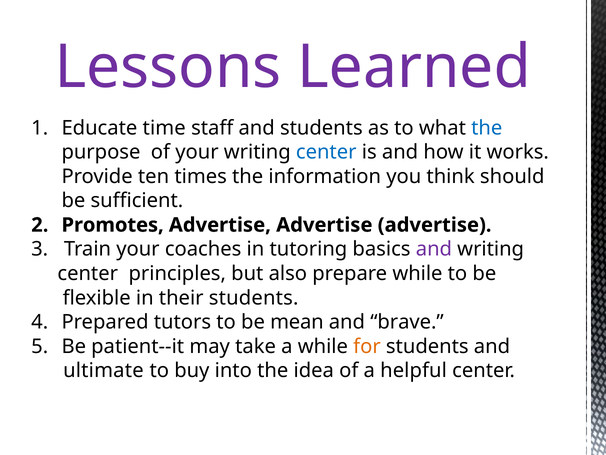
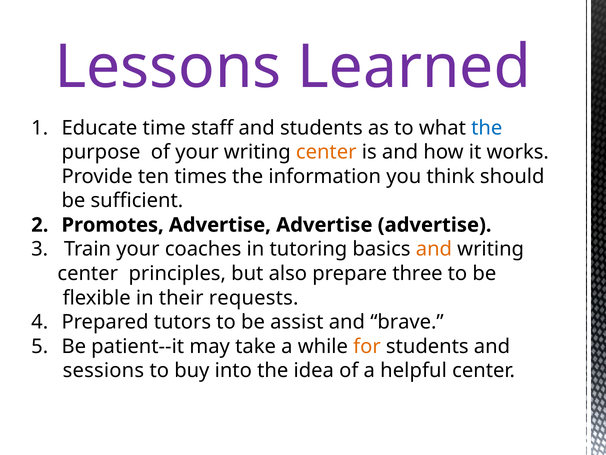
center at (326, 152) colour: blue -> orange
and at (434, 249) colour: purple -> orange
prepare while: while -> three
their students: students -> requests
mean: mean -> assist
ultimate: ultimate -> sessions
